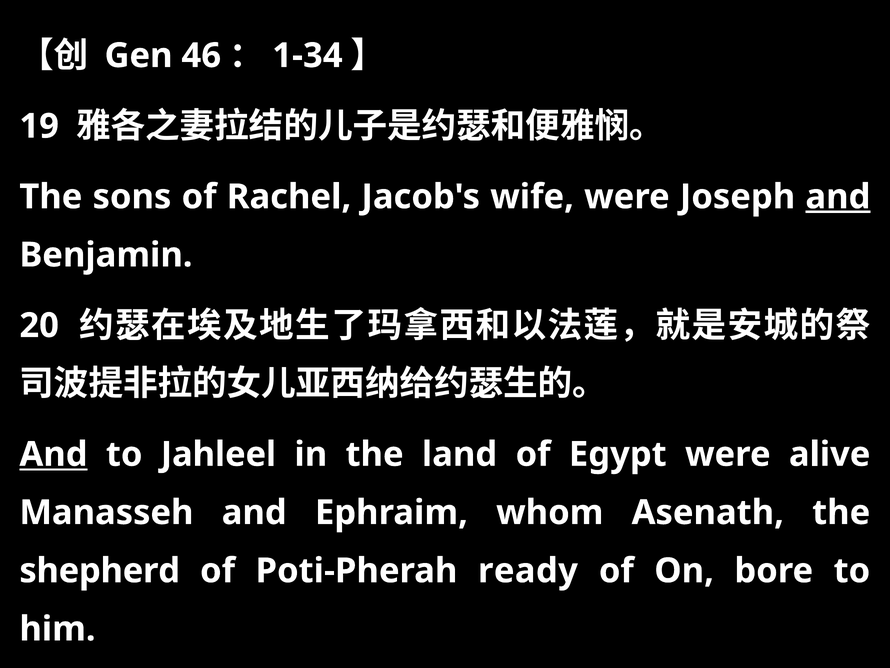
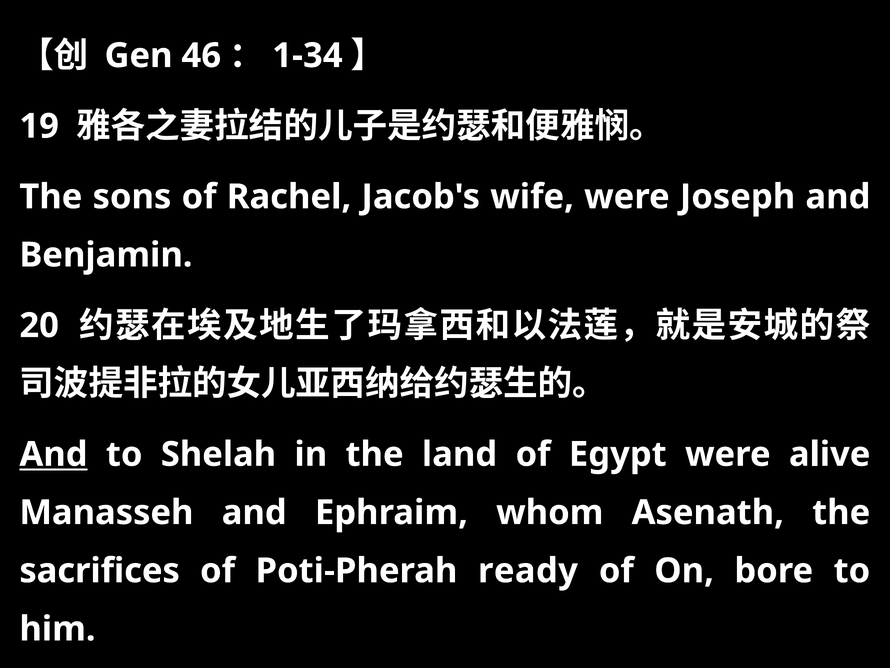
and at (838, 197) underline: present -> none
Jahleel: Jahleel -> Shelah
shepherd: shepherd -> sacrifices
